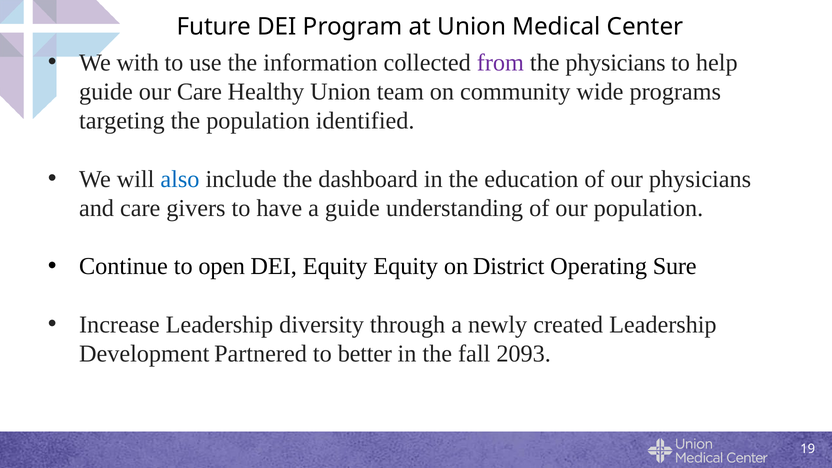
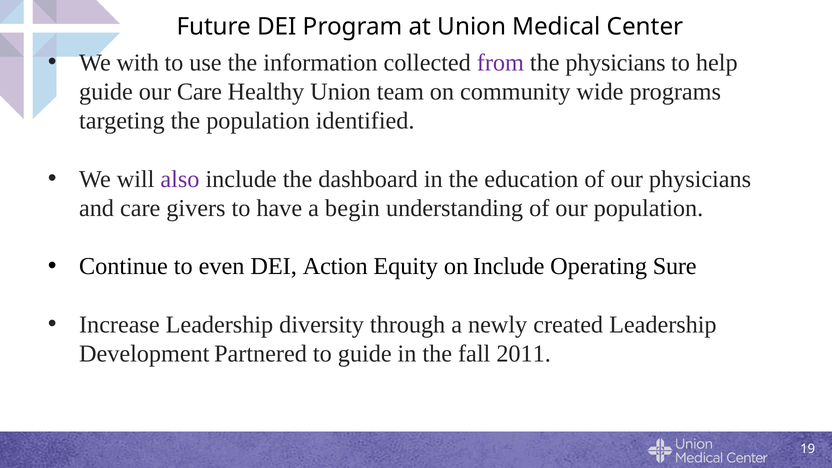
also colour: blue -> purple
a guide: guide -> begin
open: open -> even
DEI Equity: Equity -> Action
on District: District -> Include
to better: better -> guide
2093: 2093 -> 2011
